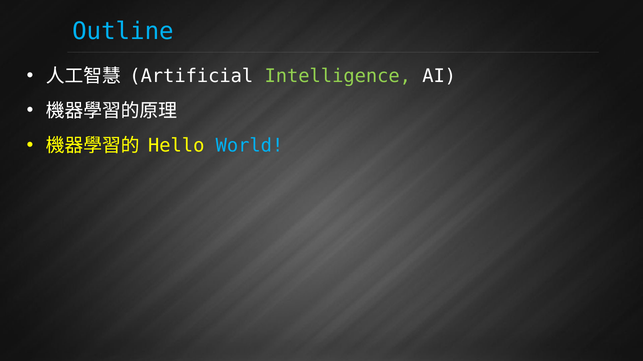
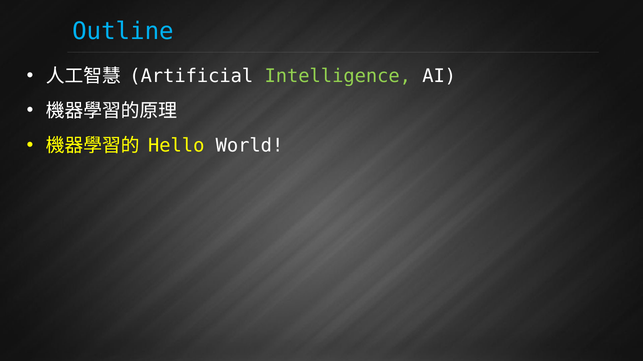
World colour: light blue -> white
